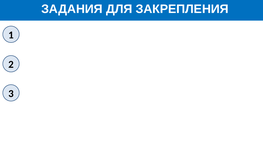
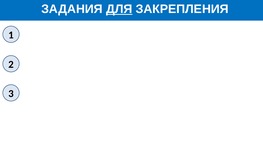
ДЛЯ underline: none -> present
